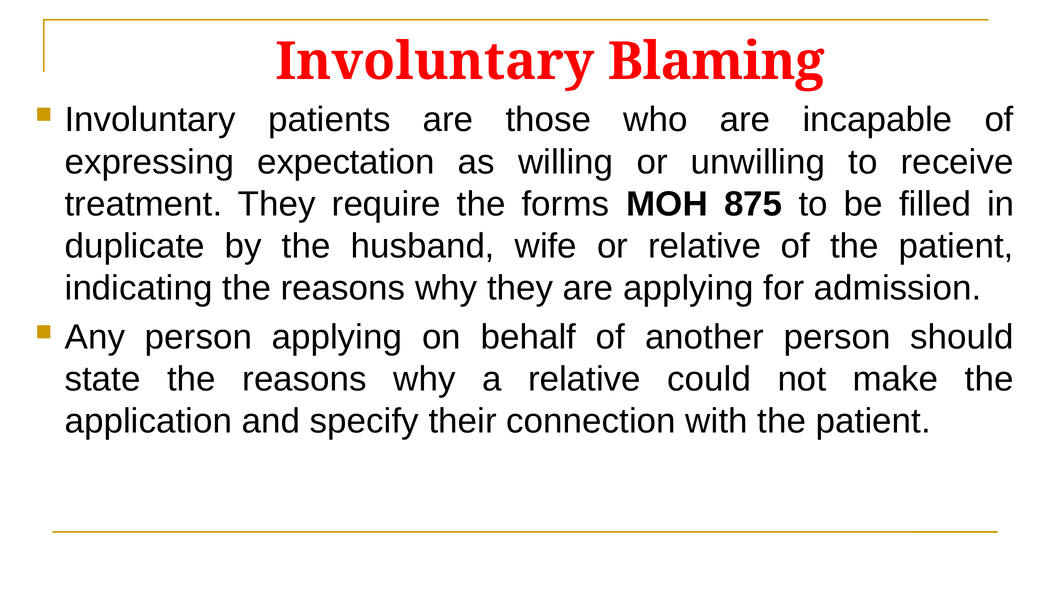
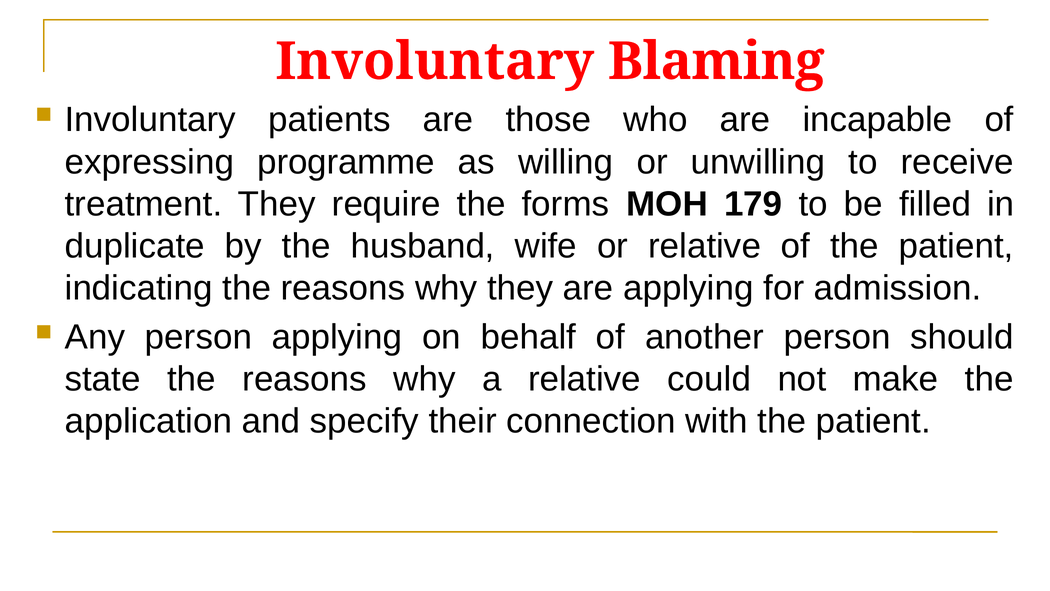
expectation: expectation -> programme
875: 875 -> 179
